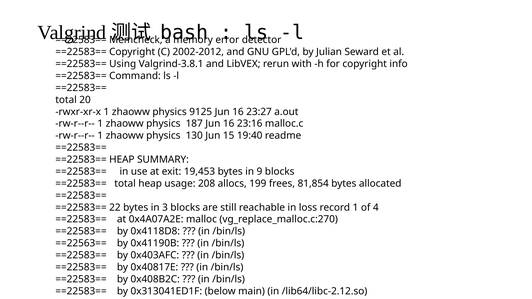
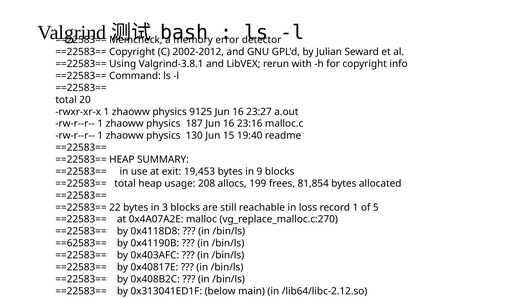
of 4: 4 -> 5
==22563==: ==22563== -> ==62583==
